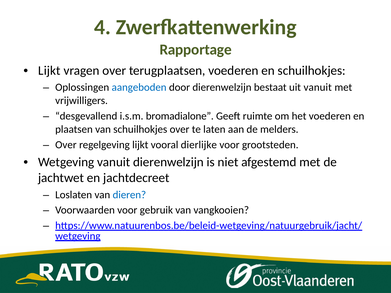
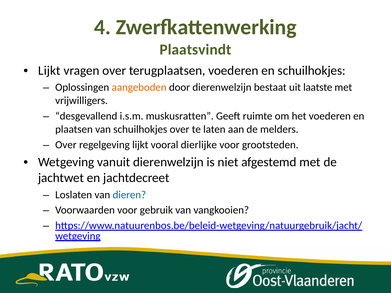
Rapportage: Rapportage -> Plaatsvindt
aangeboden colour: blue -> orange
uit vanuit: vanuit -> laatste
bromadialone: bromadialone -> muskusratten
